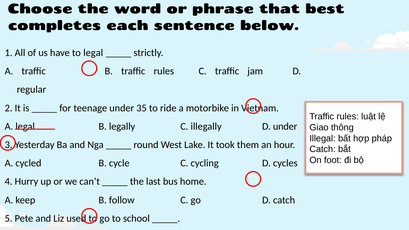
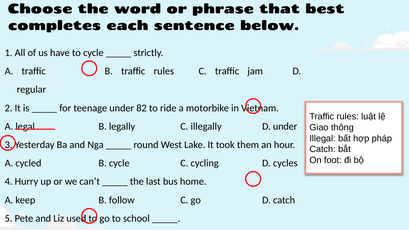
to legal: legal -> cycle
35: 35 -> 82
